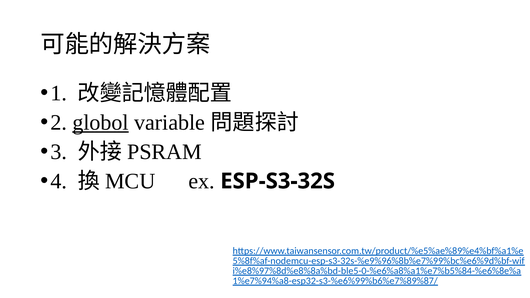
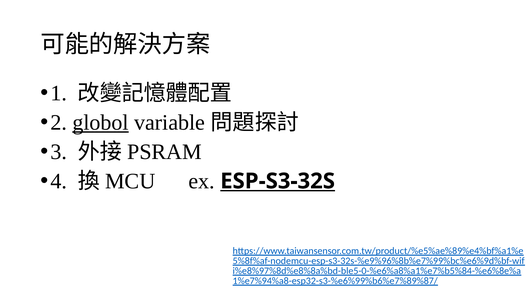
ESP-S3-32S underline: none -> present
